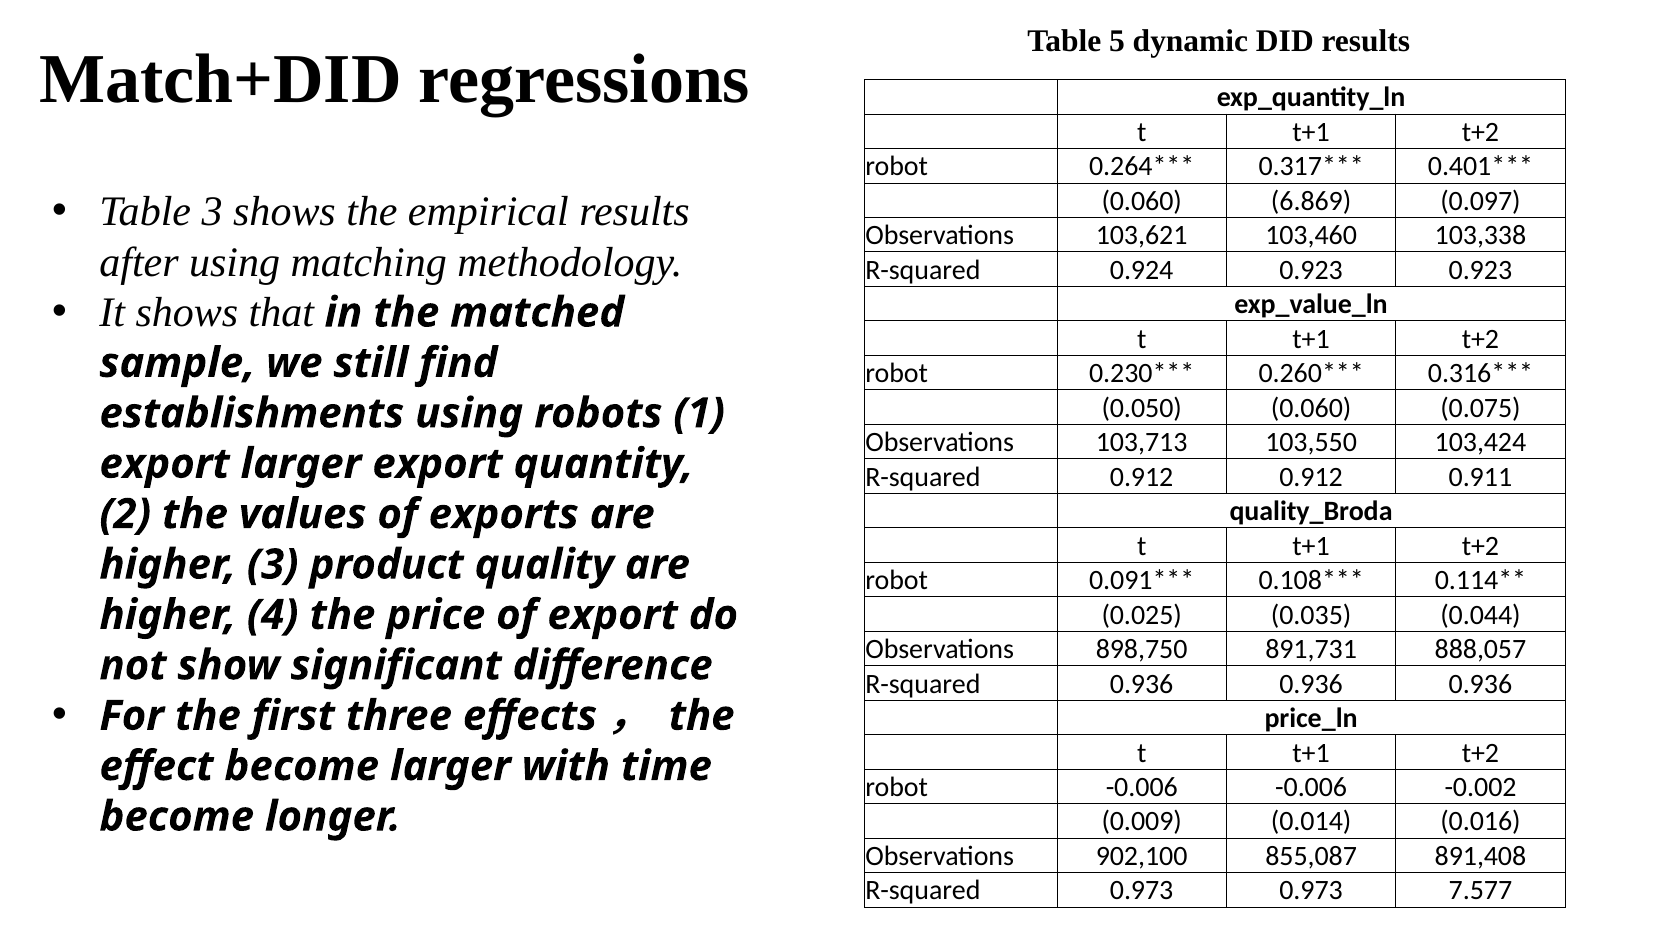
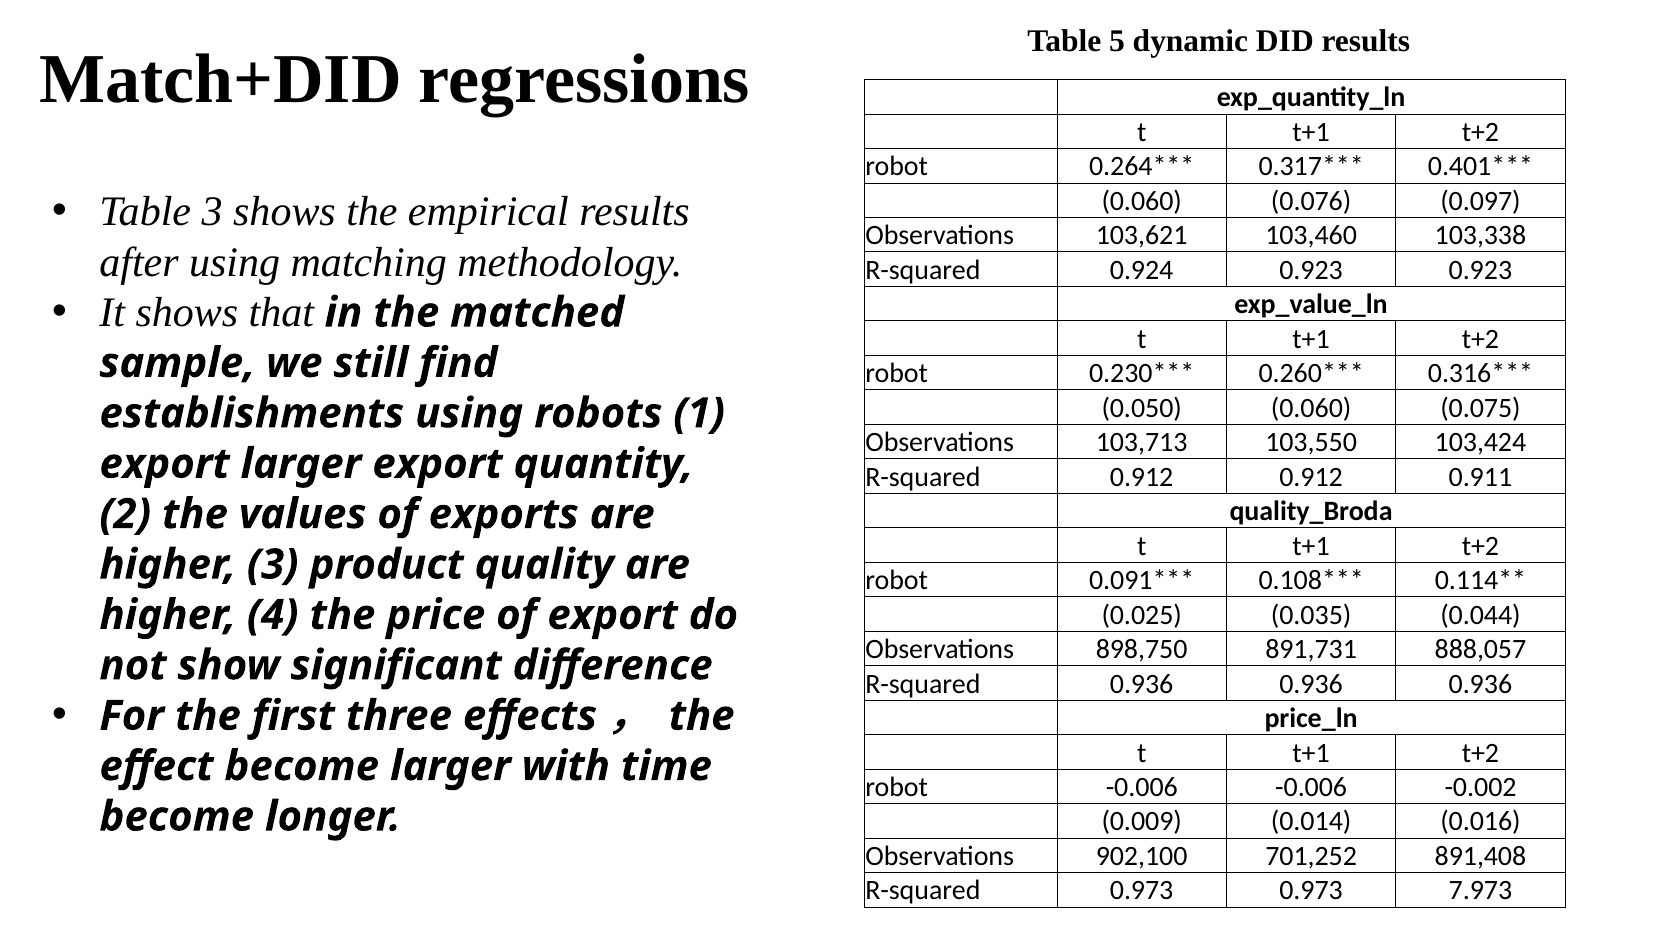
6.869: 6.869 -> 0.076
855,087: 855,087 -> 701,252
7.577: 7.577 -> 7.973
